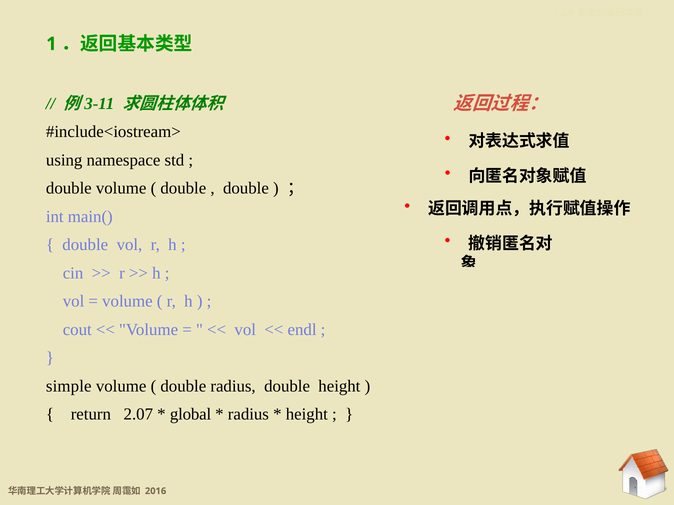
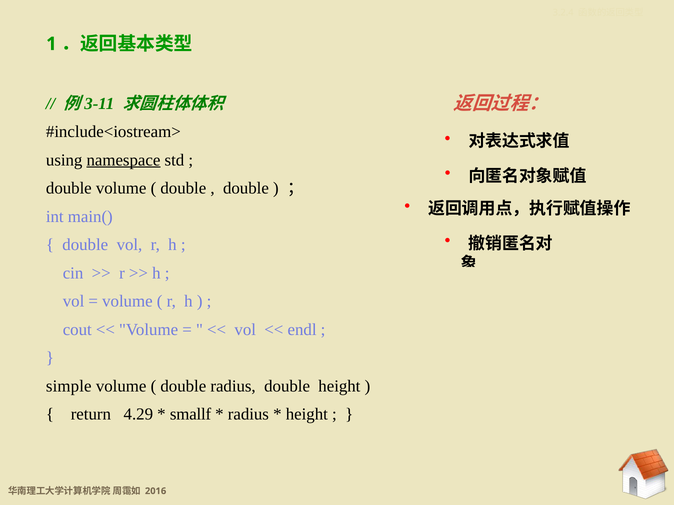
namespace underline: none -> present
2.07: 2.07 -> 4.29
global: global -> smallf
